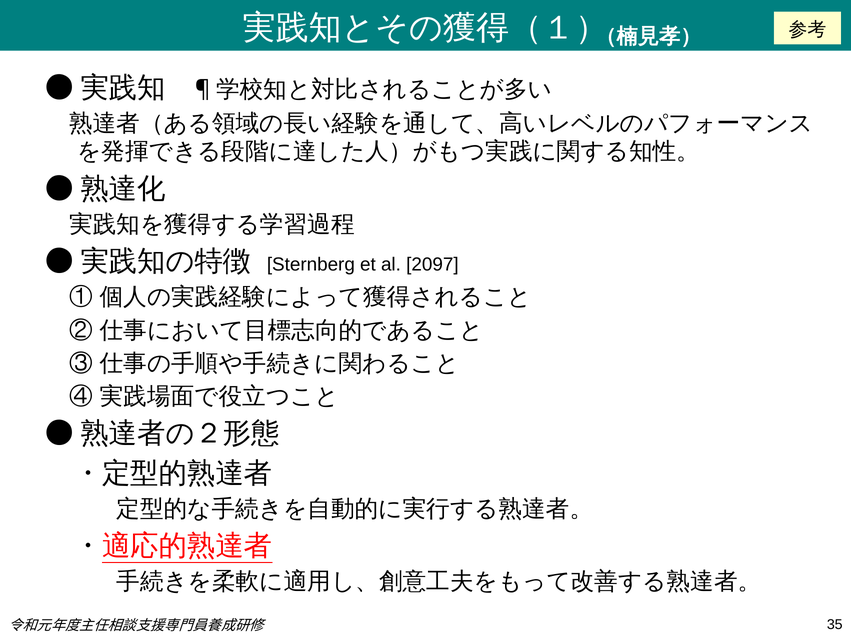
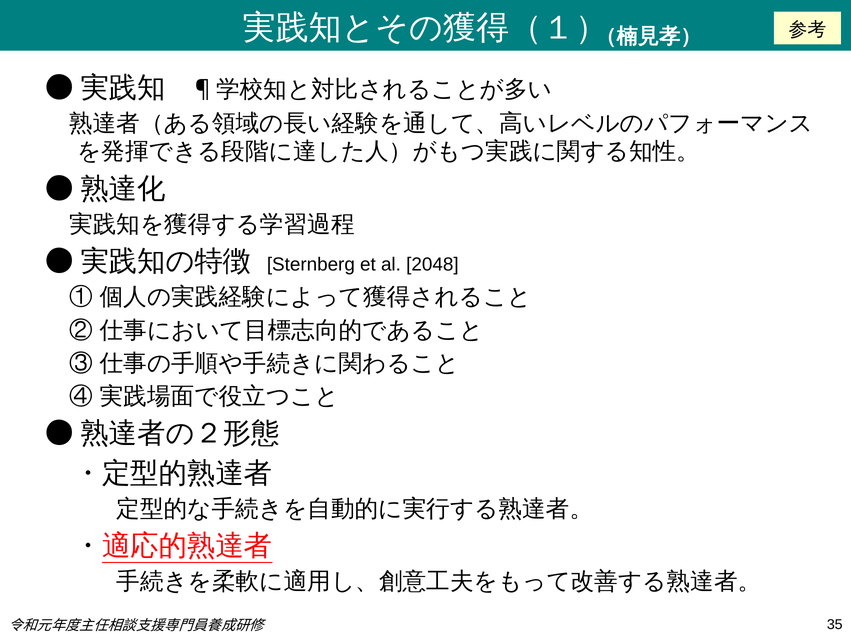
2097: 2097 -> 2048
